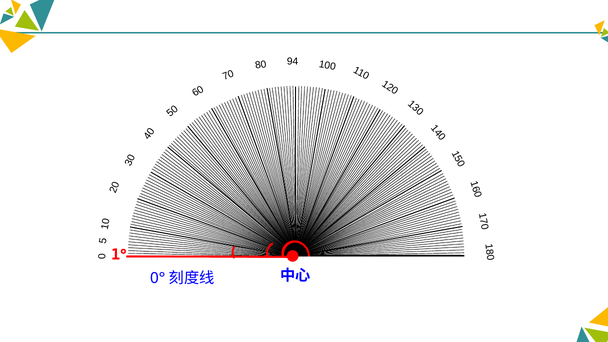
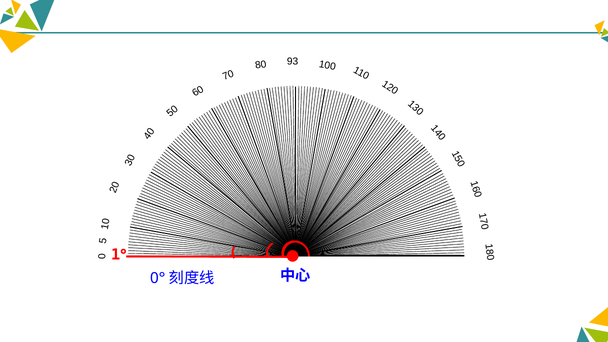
94: 94 -> 93
